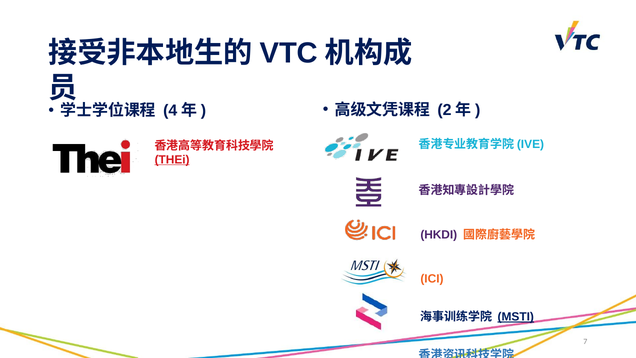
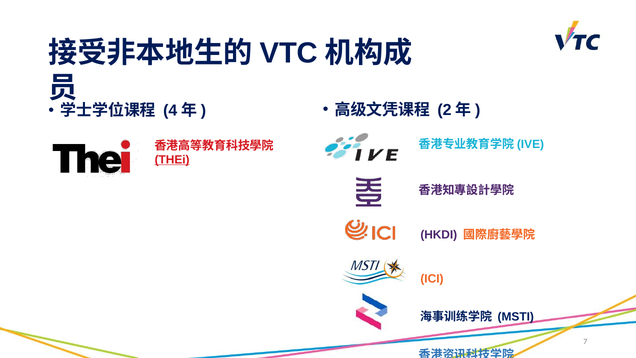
MSTI underline: present -> none
